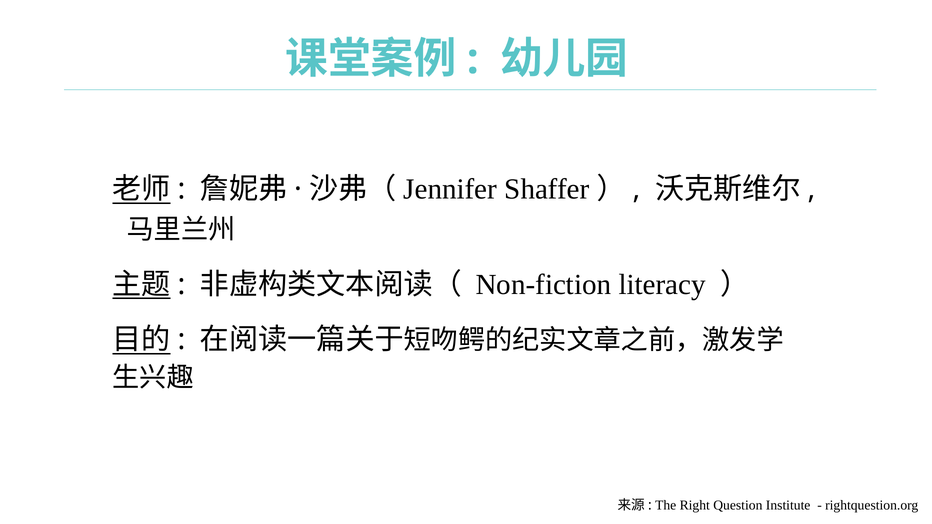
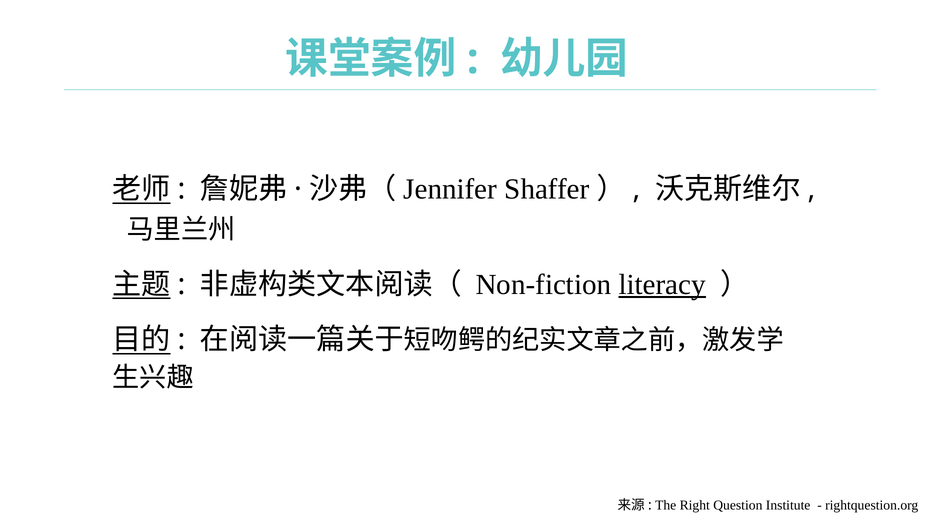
literacy underline: none -> present
